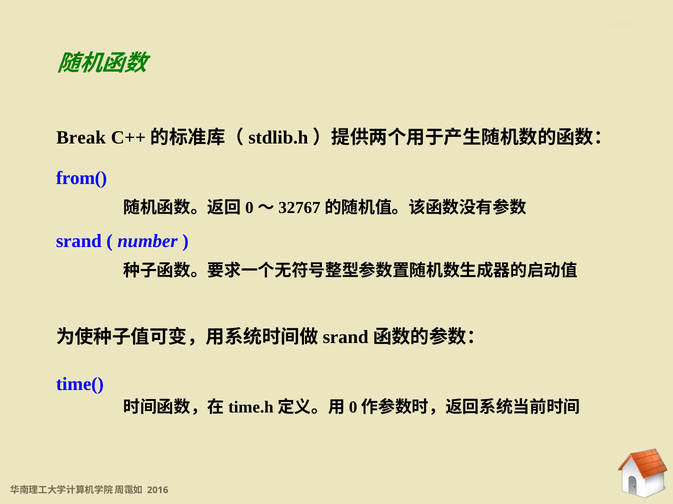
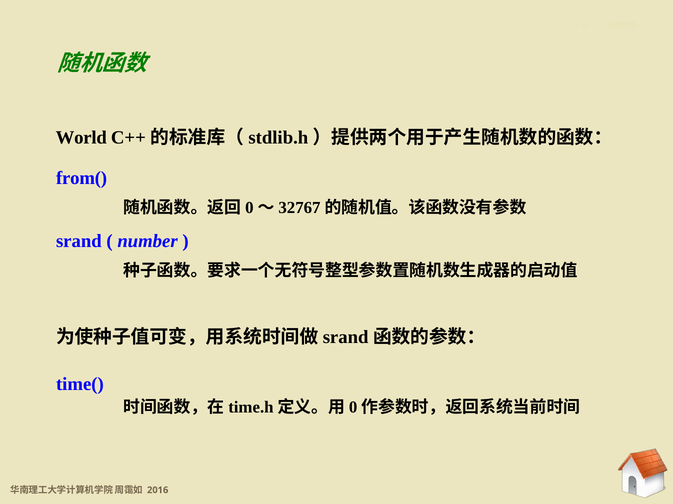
Break: Break -> World
